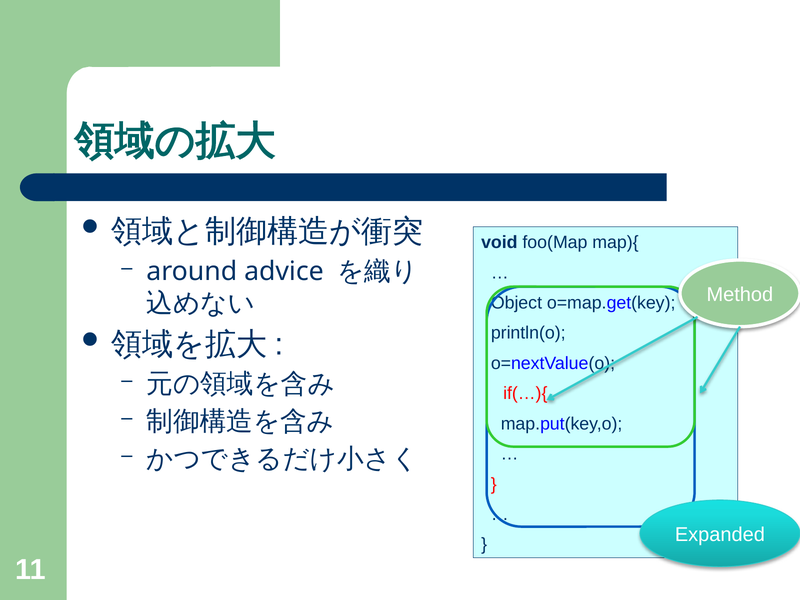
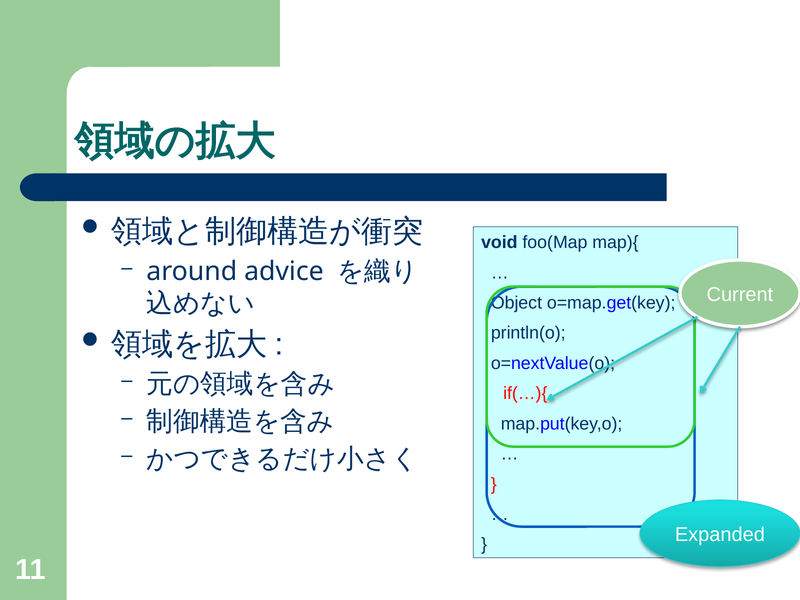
Method: Method -> Current
